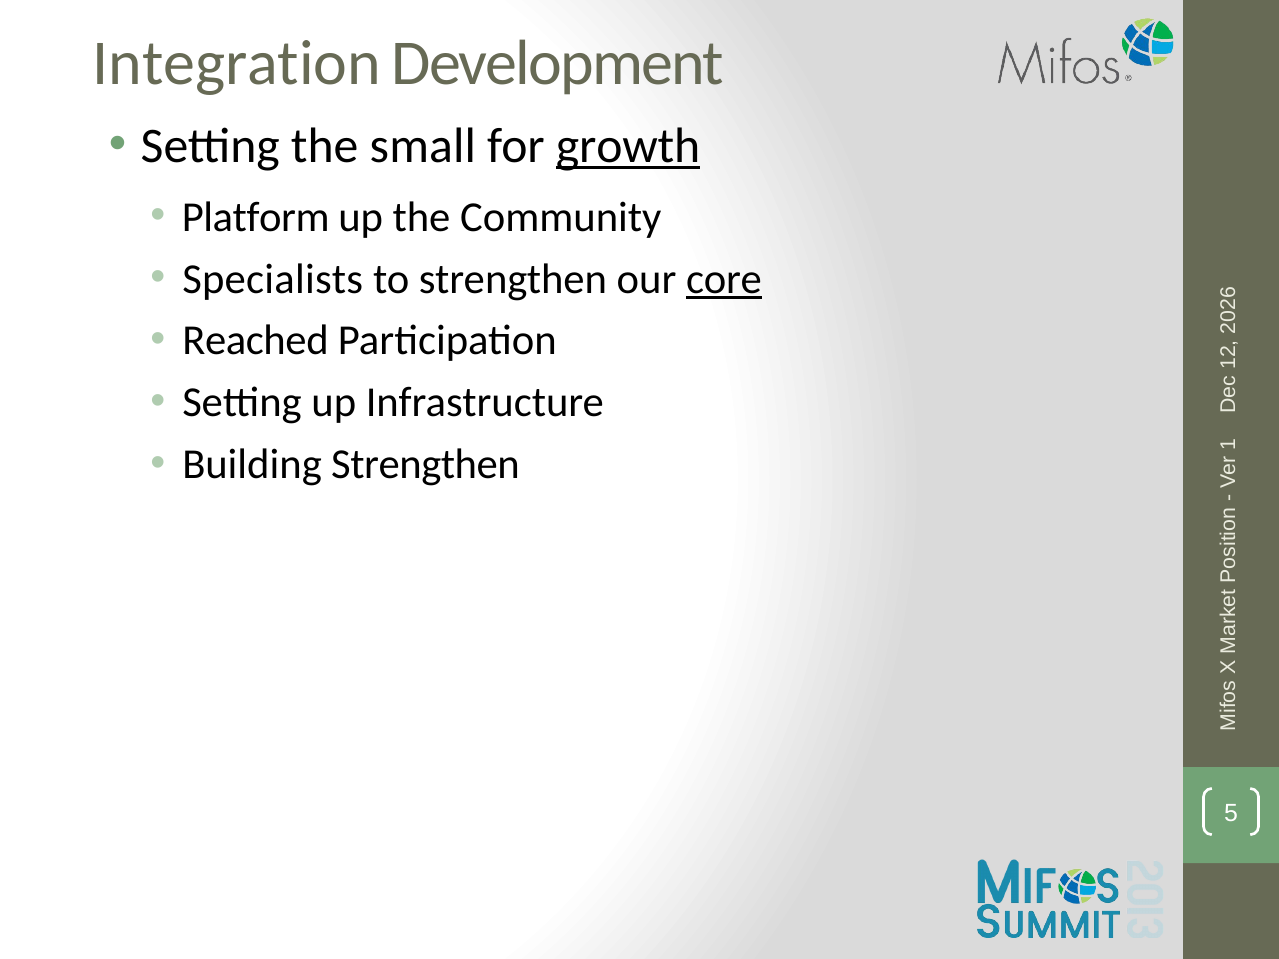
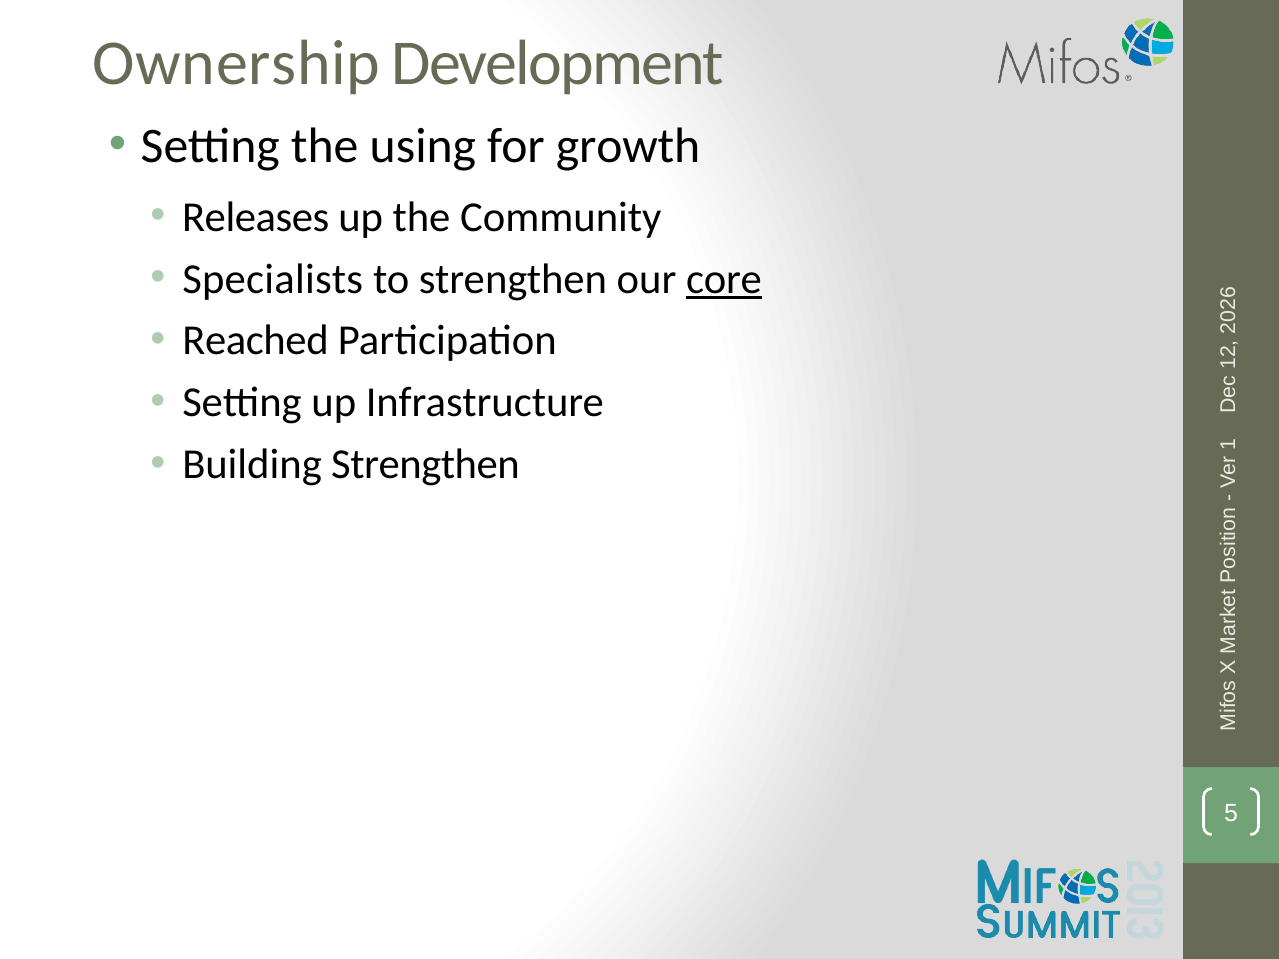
Integration: Integration -> Ownership
small: small -> using
growth underline: present -> none
Platform: Platform -> Releases
